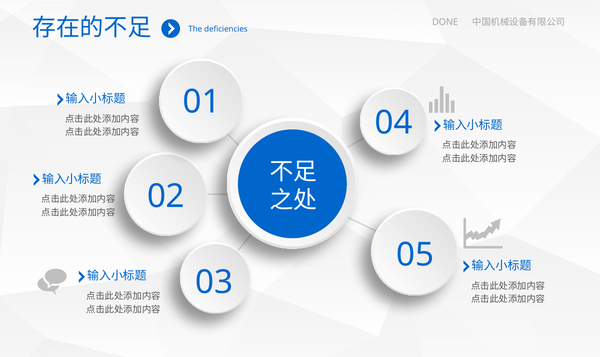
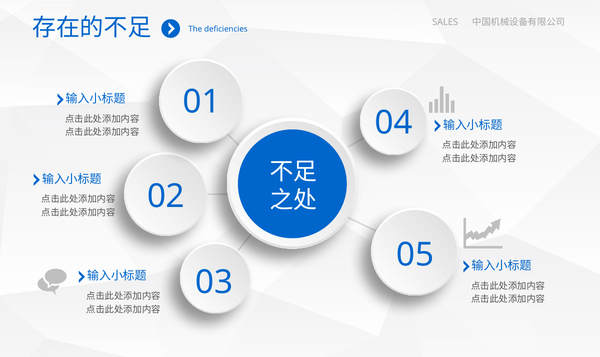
DONE: DONE -> SALES
